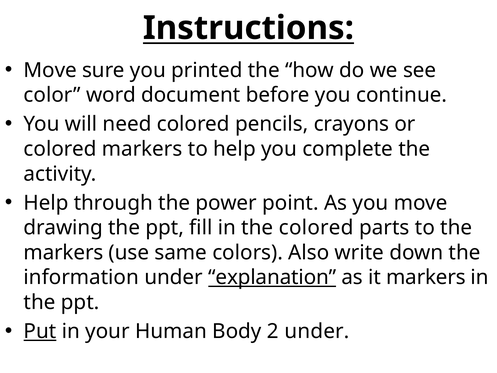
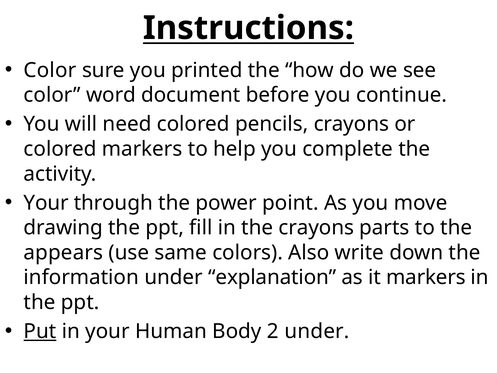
Move at (50, 70): Move -> Color
Help at (46, 203): Help -> Your
the colored: colored -> crayons
markers at (63, 252): markers -> appears
explanation underline: present -> none
